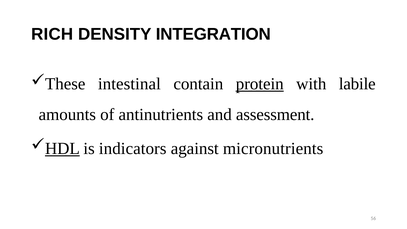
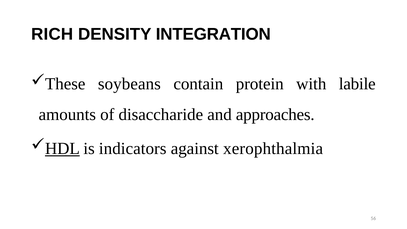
intestinal: intestinal -> soybeans
protein underline: present -> none
antinutrients: antinutrients -> disaccharide
assessment: assessment -> approaches
micronutrients: micronutrients -> xerophthalmia
